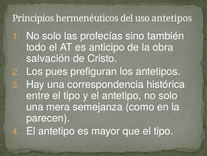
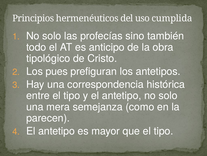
uso antetipos: antetipos -> cumplida
salvación: salvación -> tipológico
